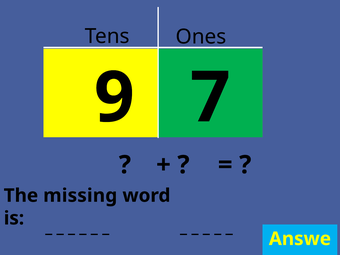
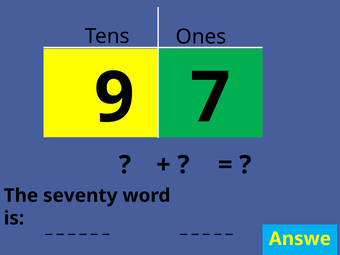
missing: missing -> seventy
